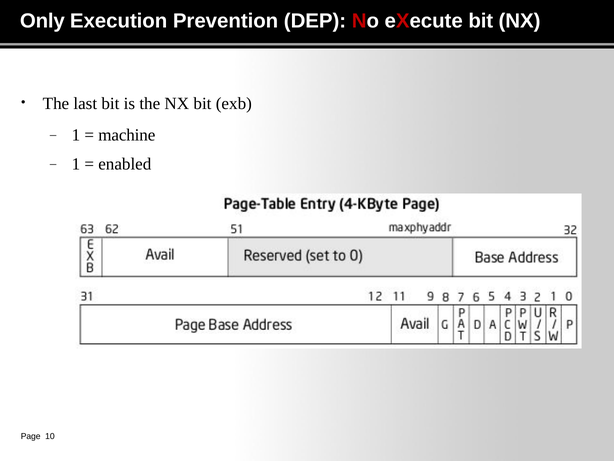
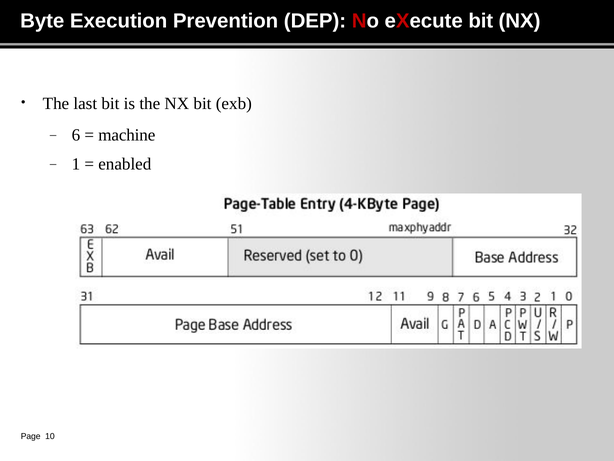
Only: Only -> Byte
1 at (76, 135): 1 -> 6
